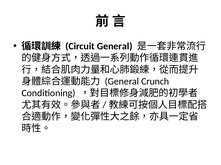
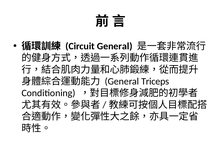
Crunch: Crunch -> Triceps
